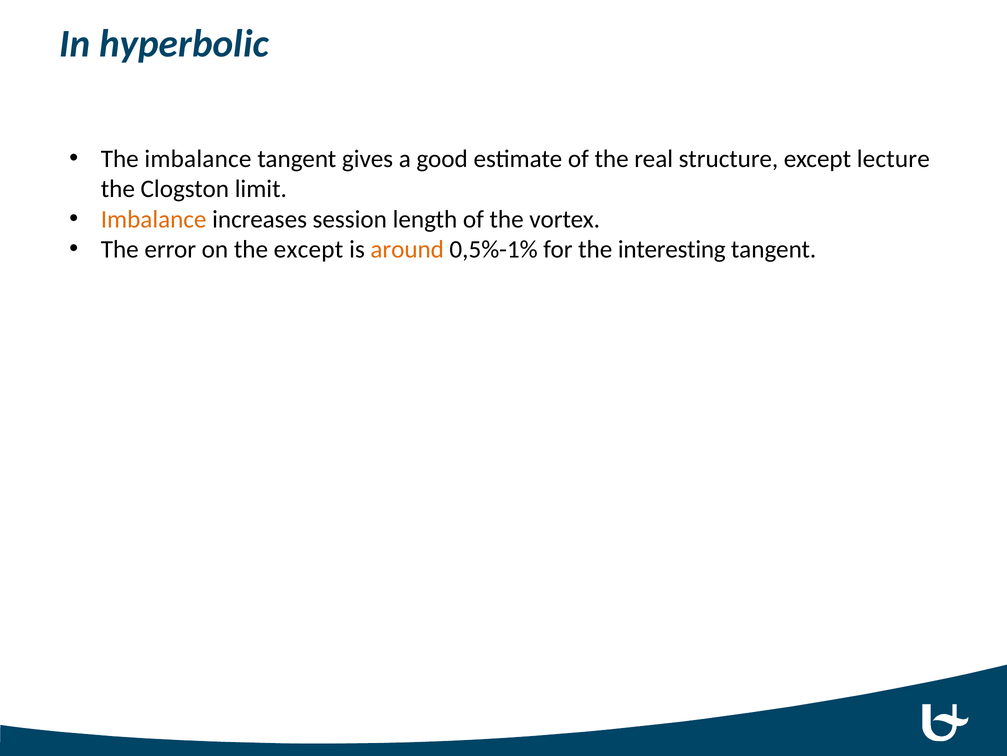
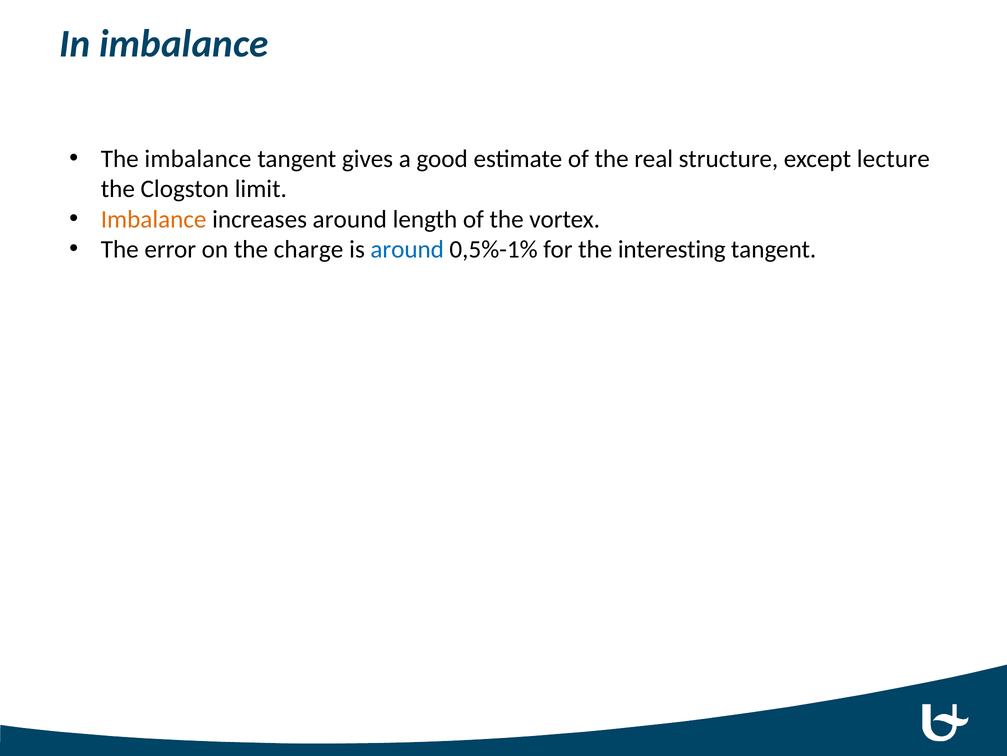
In hyperbolic: hyperbolic -> imbalance
increases session: session -> around
the except: except -> charge
around at (407, 249) colour: orange -> blue
